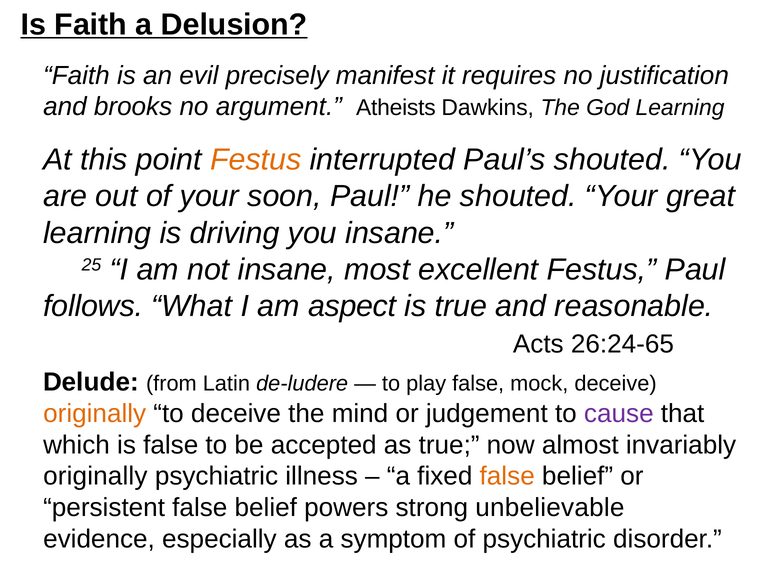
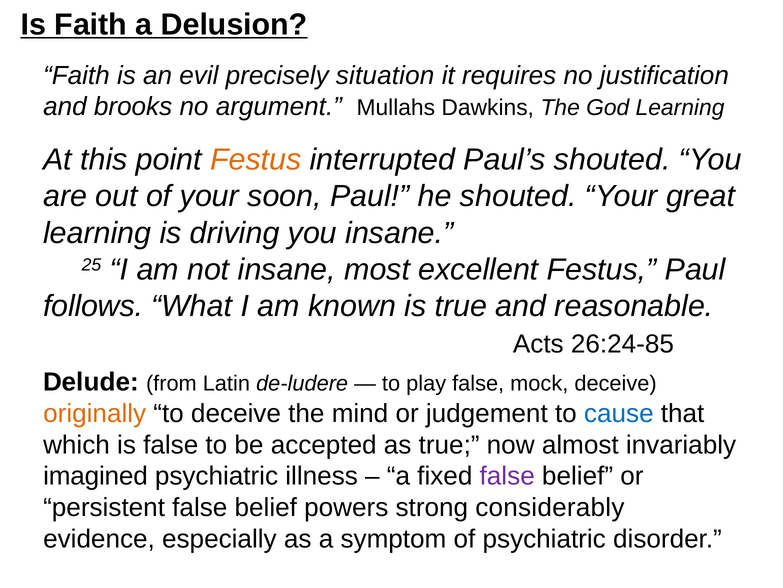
manifest: manifest -> situation
Atheists: Atheists -> Mullahs
aspect: aspect -> known
26:24-65: 26:24-65 -> 26:24-85
cause colour: purple -> blue
originally at (95, 476): originally -> imagined
false at (507, 476) colour: orange -> purple
unbelievable: unbelievable -> considerably
